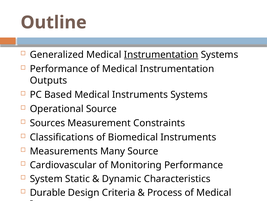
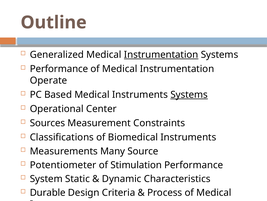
Outputs: Outputs -> Operate
Systems at (189, 94) underline: none -> present
Operational Source: Source -> Center
Cardiovascular: Cardiovascular -> Potentiometer
Monitoring: Monitoring -> Stimulation
